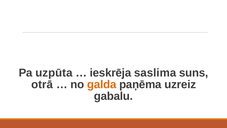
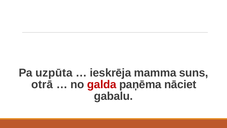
saslima: saslima -> mamma
galda colour: orange -> red
uzreiz: uzreiz -> nāciet
